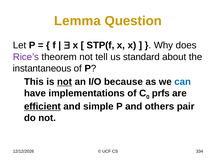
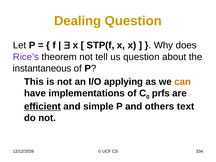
Lemma: Lemma -> Dealing
us standard: standard -> question
not at (65, 82) underline: present -> none
because: because -> applying
can colour: blue -> orange
pair: pair -> text
